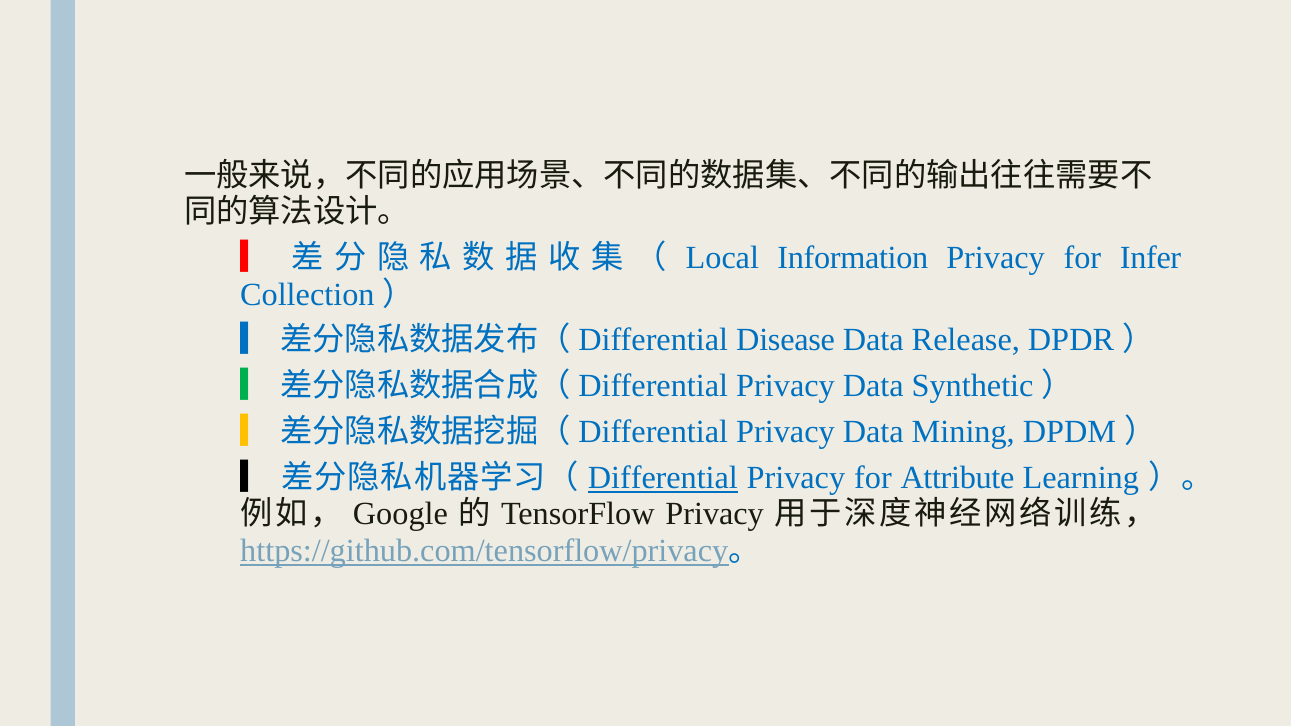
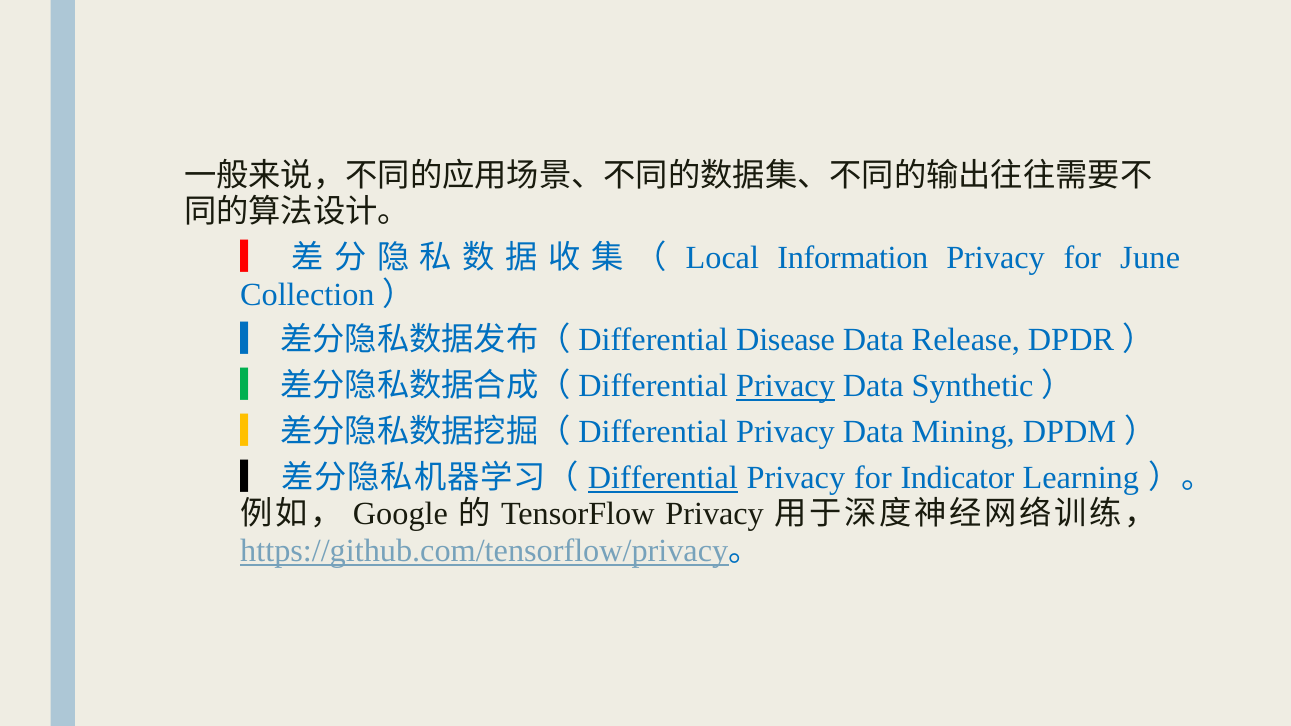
Infer: Infer -> June
Privacy at (785, 386) underline: none -> present
Attribute: Attribute -> Indicator
